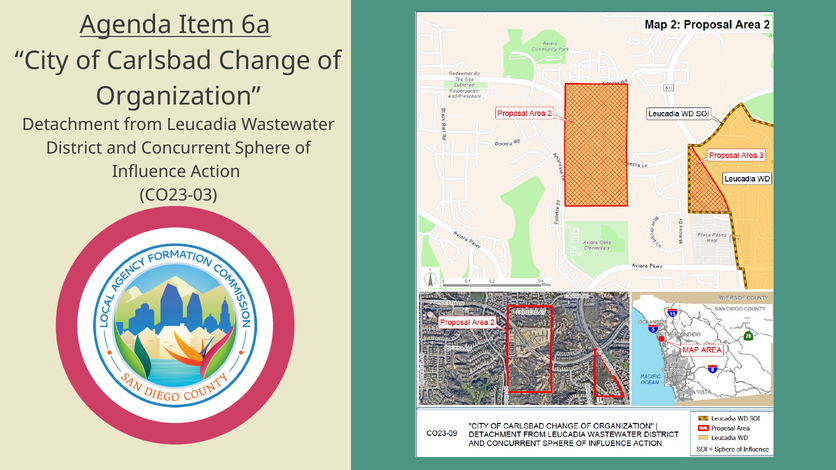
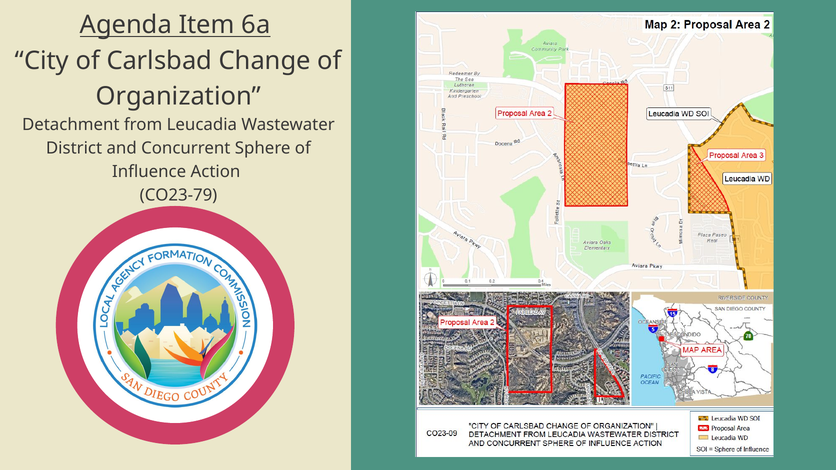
CO23-03: CO23-03 -> CO23-79
